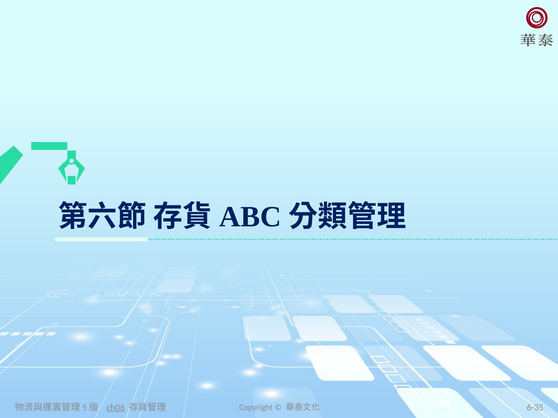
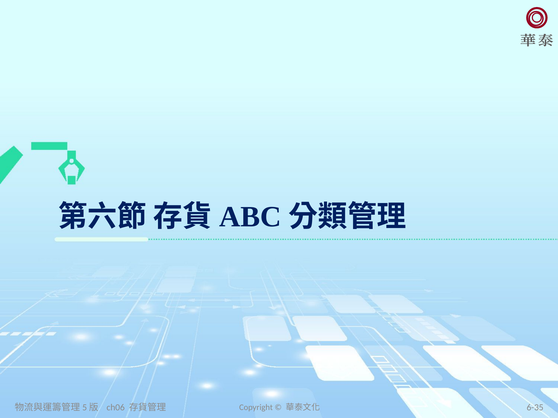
ch06 underline: present -> none
